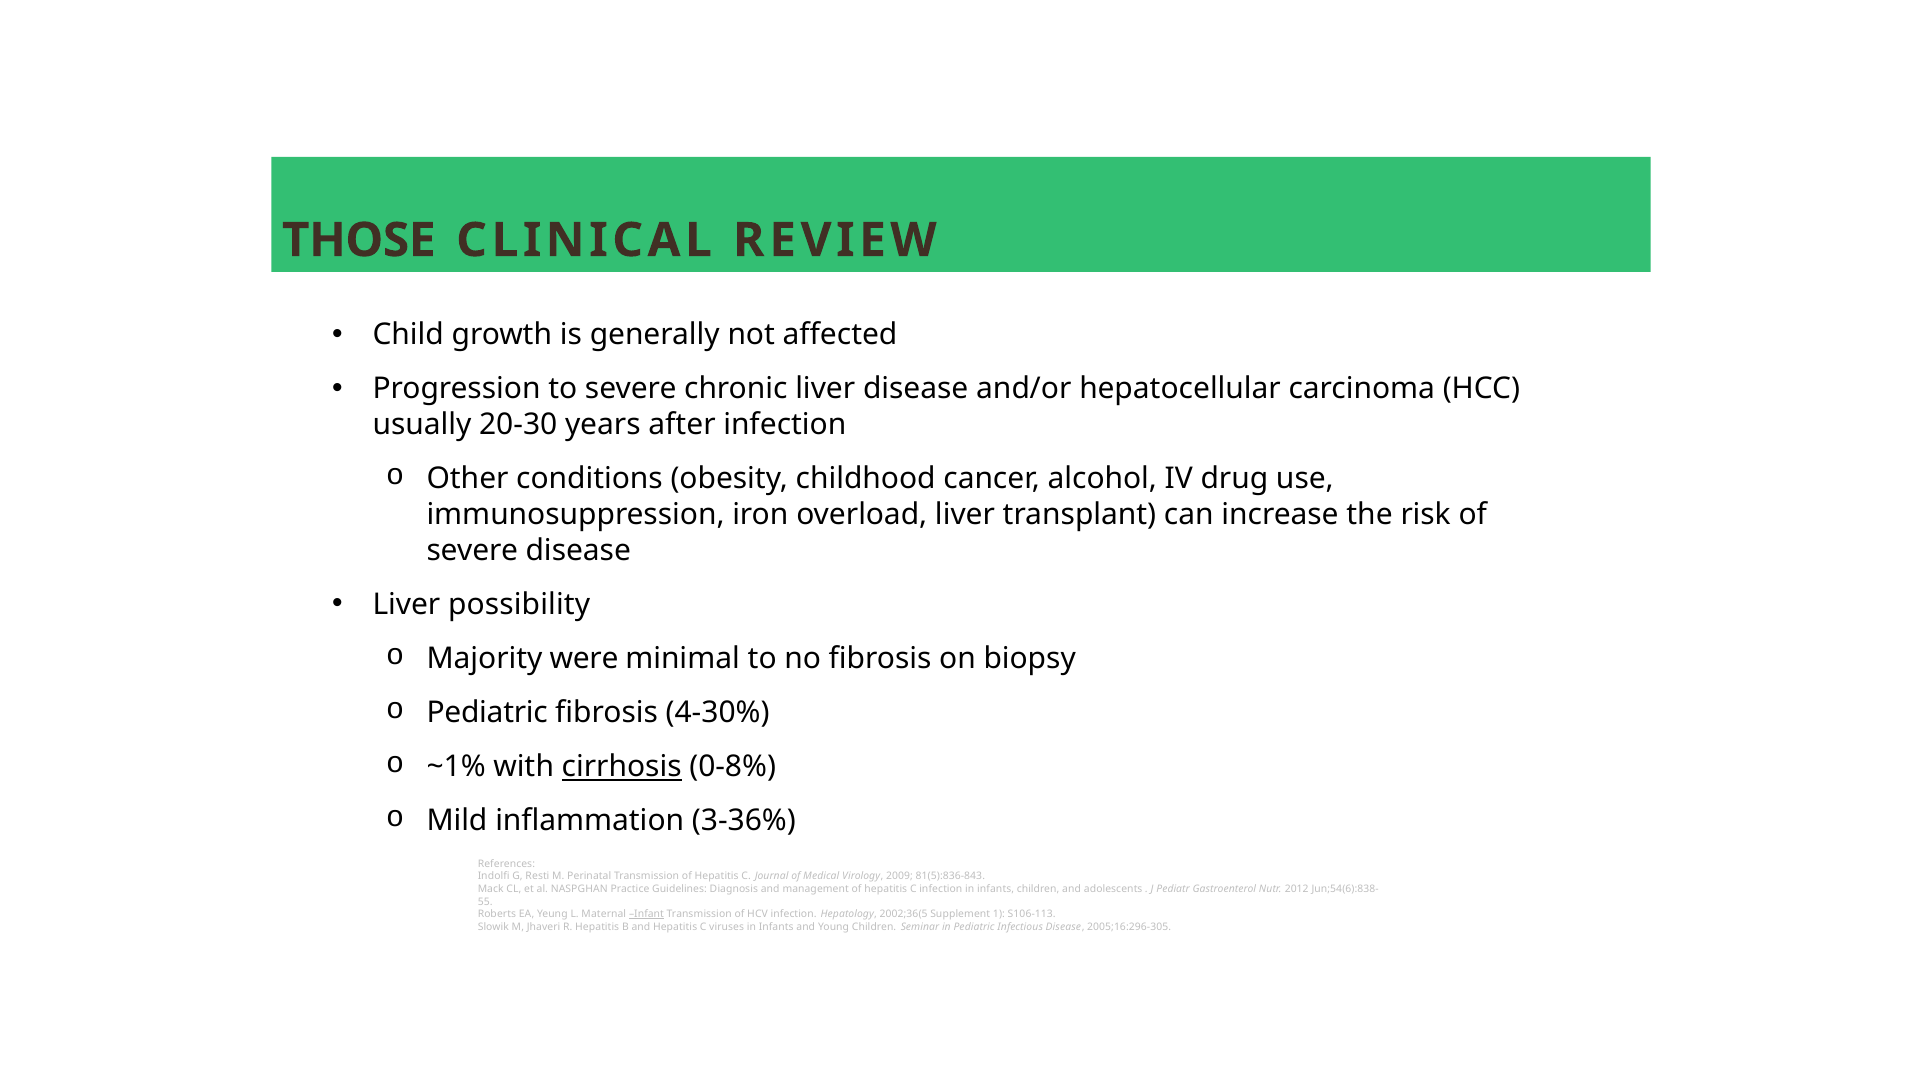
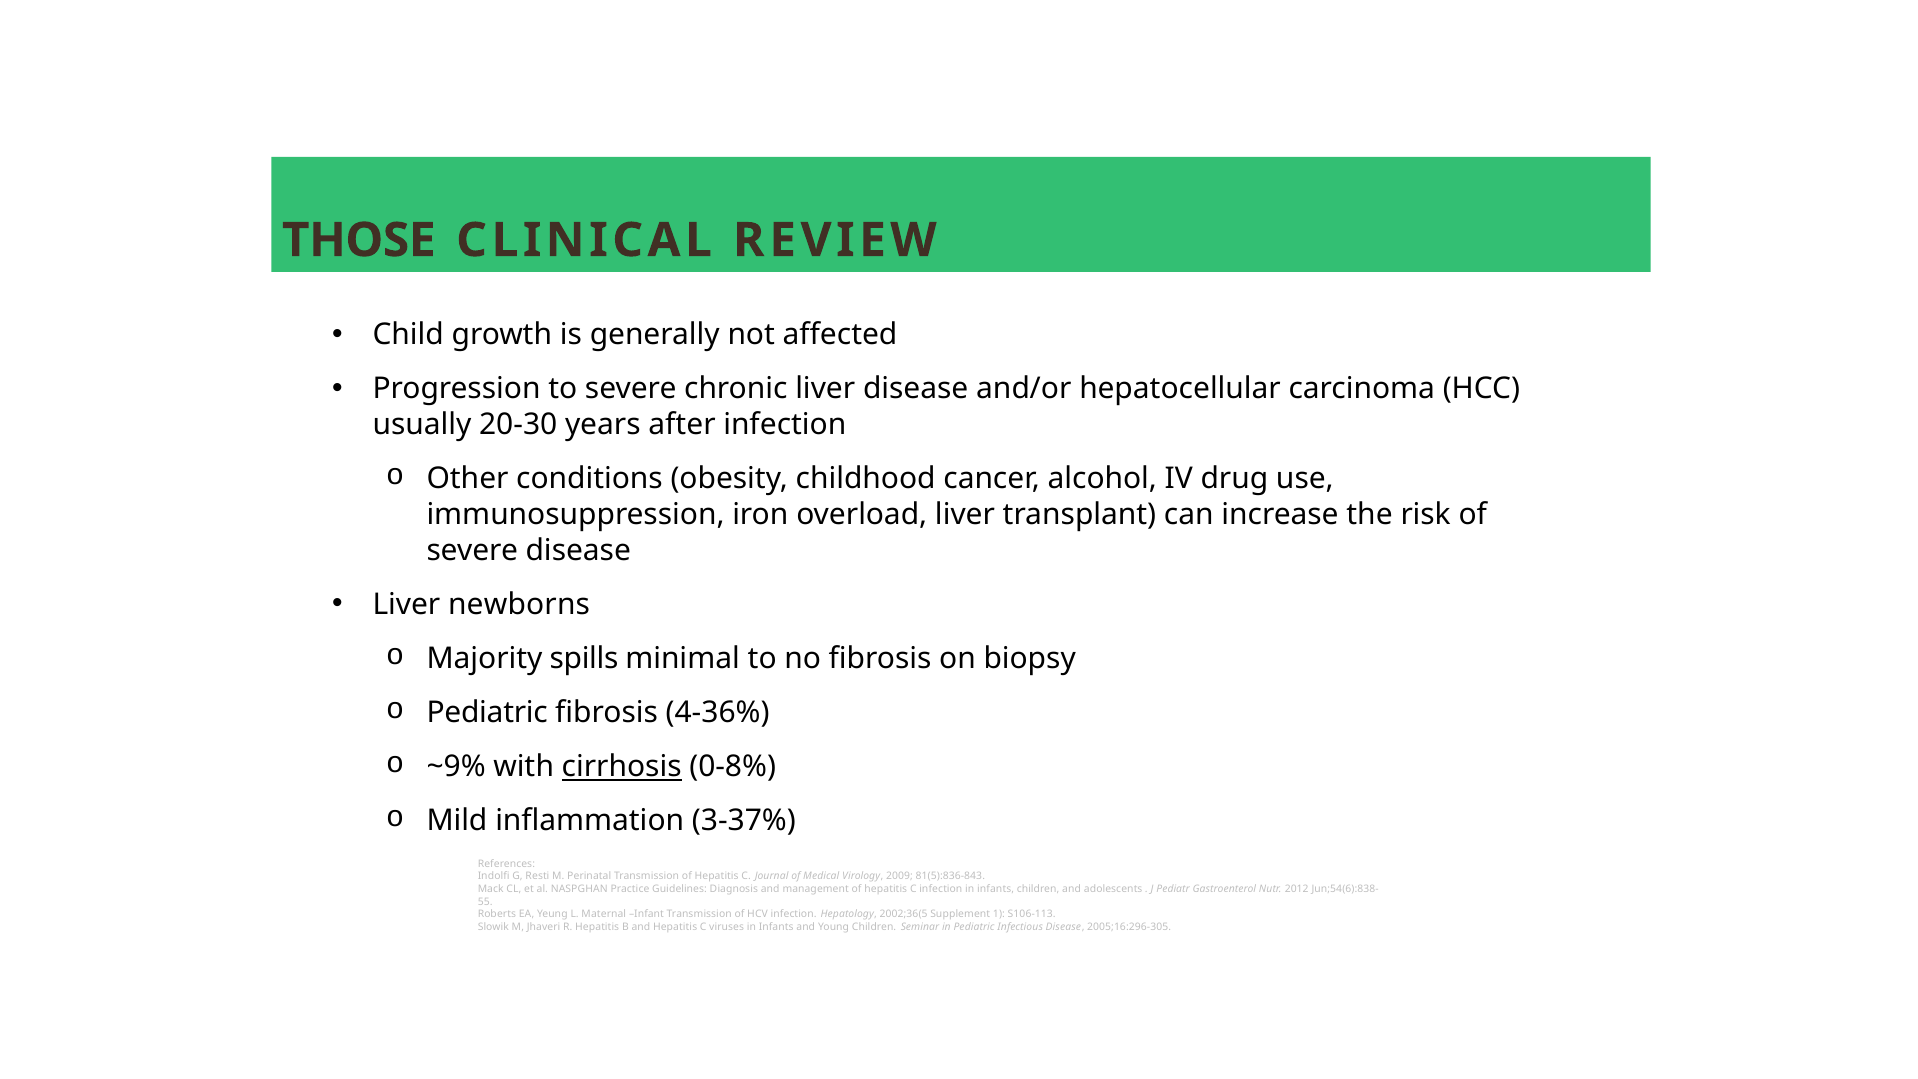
possibility: possibility -> newborns
were: were -> spills
4-30%: 4-30% -> 4-36%
~1%: ~1% -> ~9%
3-36%: 3-36% -> 3-37%
Infant underline: present -> none
